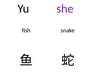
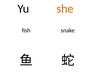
she colour: purple -> orange
